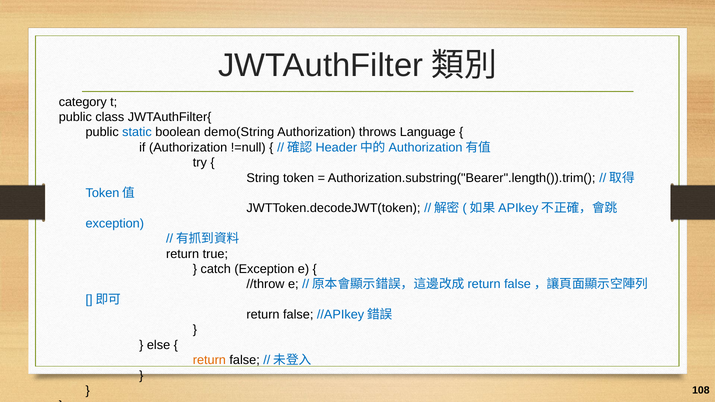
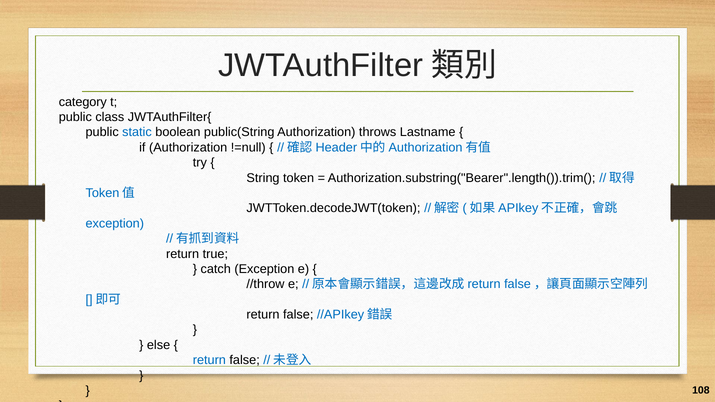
demo(String: demo(String -> public(String
Language: Language -> Lastname
return at (209, 360) colour: orange -> blue
